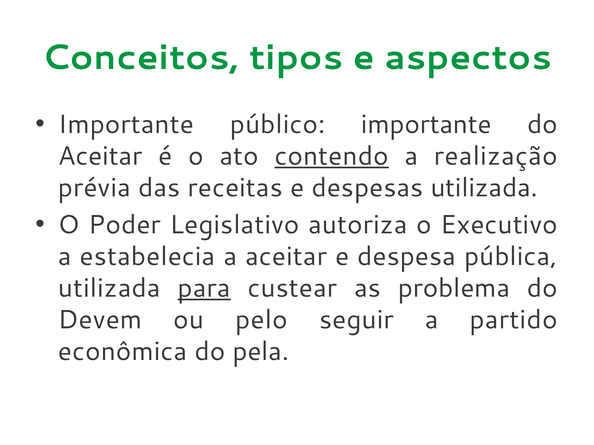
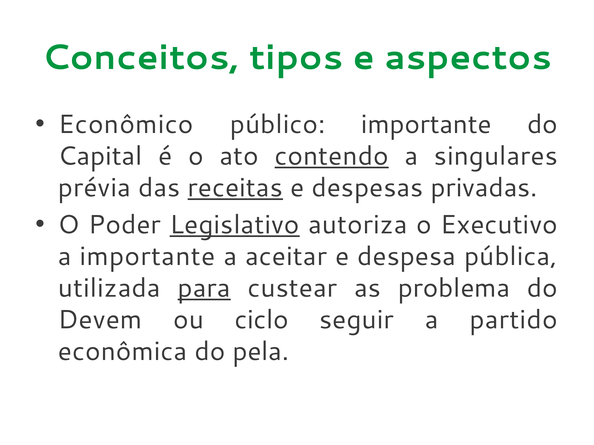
Importante at (126, 125): Importante -> Econômico
Aceitar at (100, 156): Aceitar -> Capital
realização: realização -> singulares
receitas underline: none -> present
despesas utilizada: utilizada -> privadas
Legislativo underline: none -> present
a estabelecia: estabelecia -> importante
pelo: pelo -> ciclo
